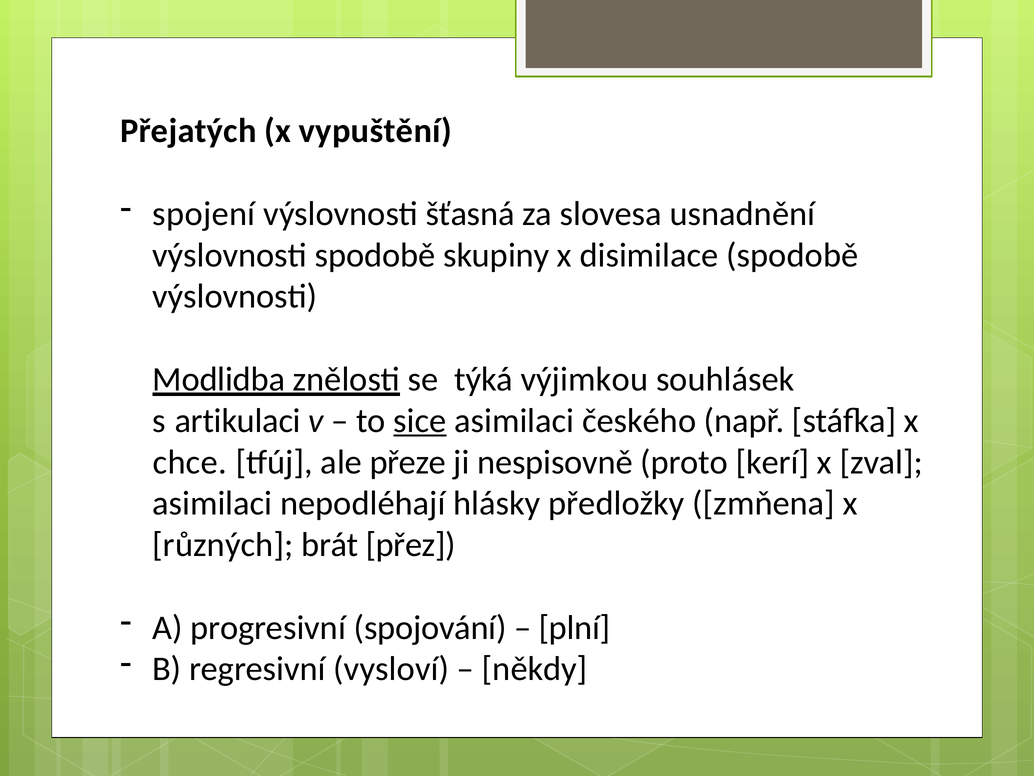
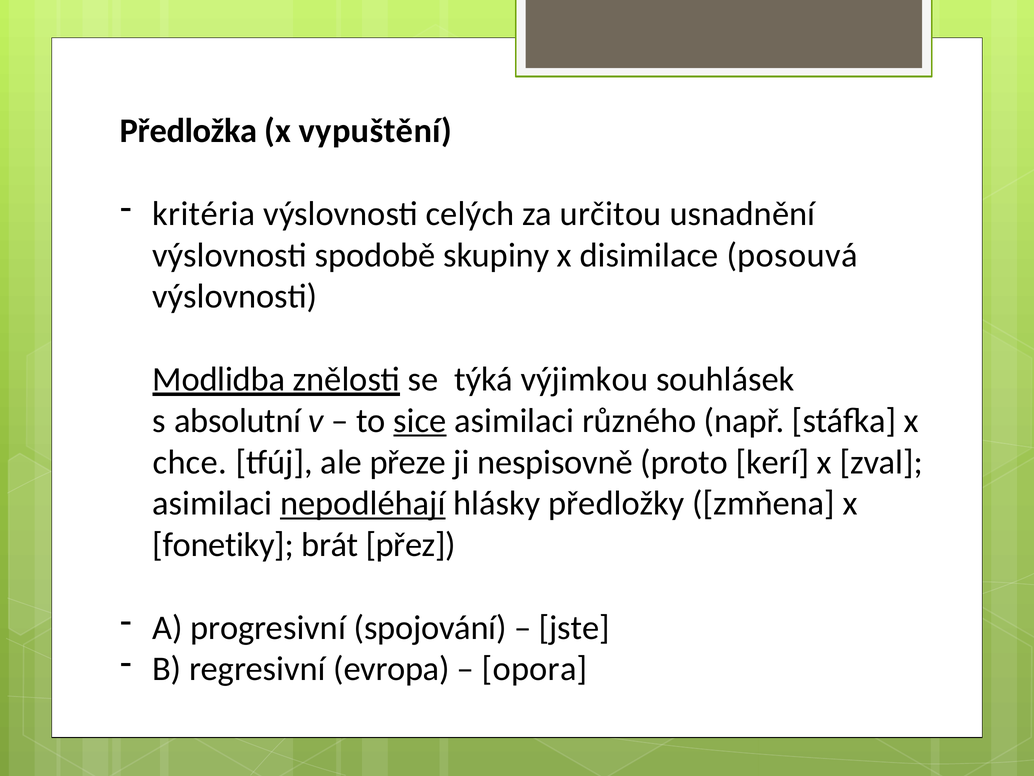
Přejatých: Přejatých -> Předložka
spojení: spojení -> kritéria
šťasná: šťasná -> celých
slovesa: slovesa -> určitou
disimilace spodobě: spodobě -> posouvá
artikulaci: artikulaci -> absolutní
českého: českého -> různého
nepodléhají underline: none -> present
různých: různých -> fonetiky
plní: plní -> jste
vysloví: vysloví -> evropa
někdy: někdy -> opora
